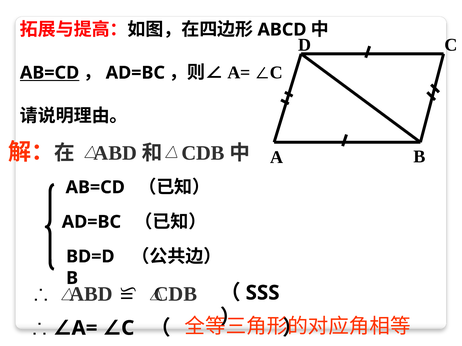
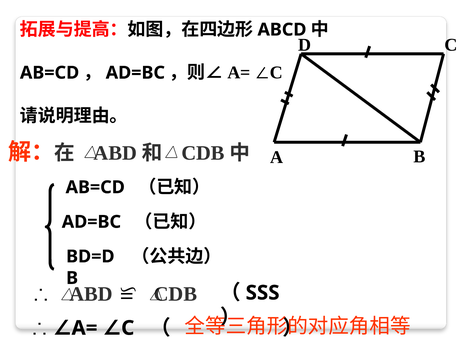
AB=CD at (50, 73) underline: present -> none
